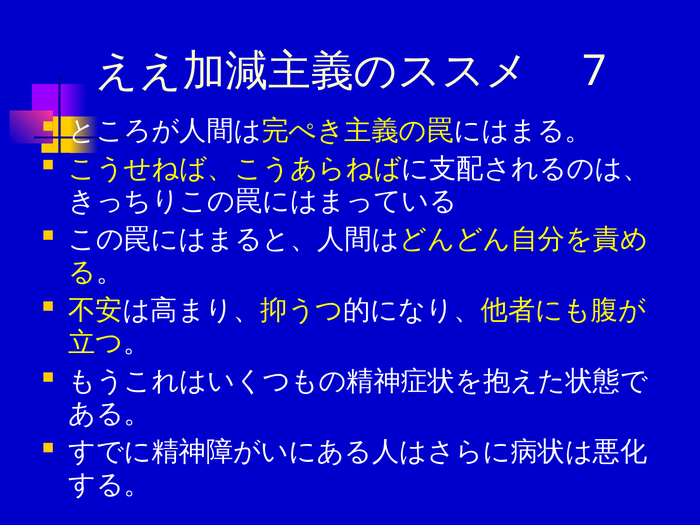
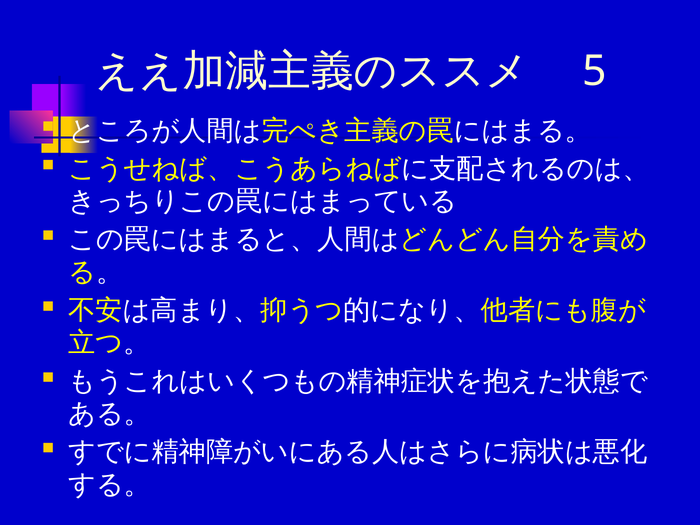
7: 7 -> 5
